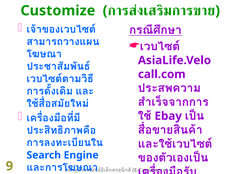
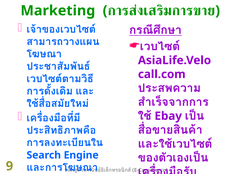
Customize: Customize -> Marketing
